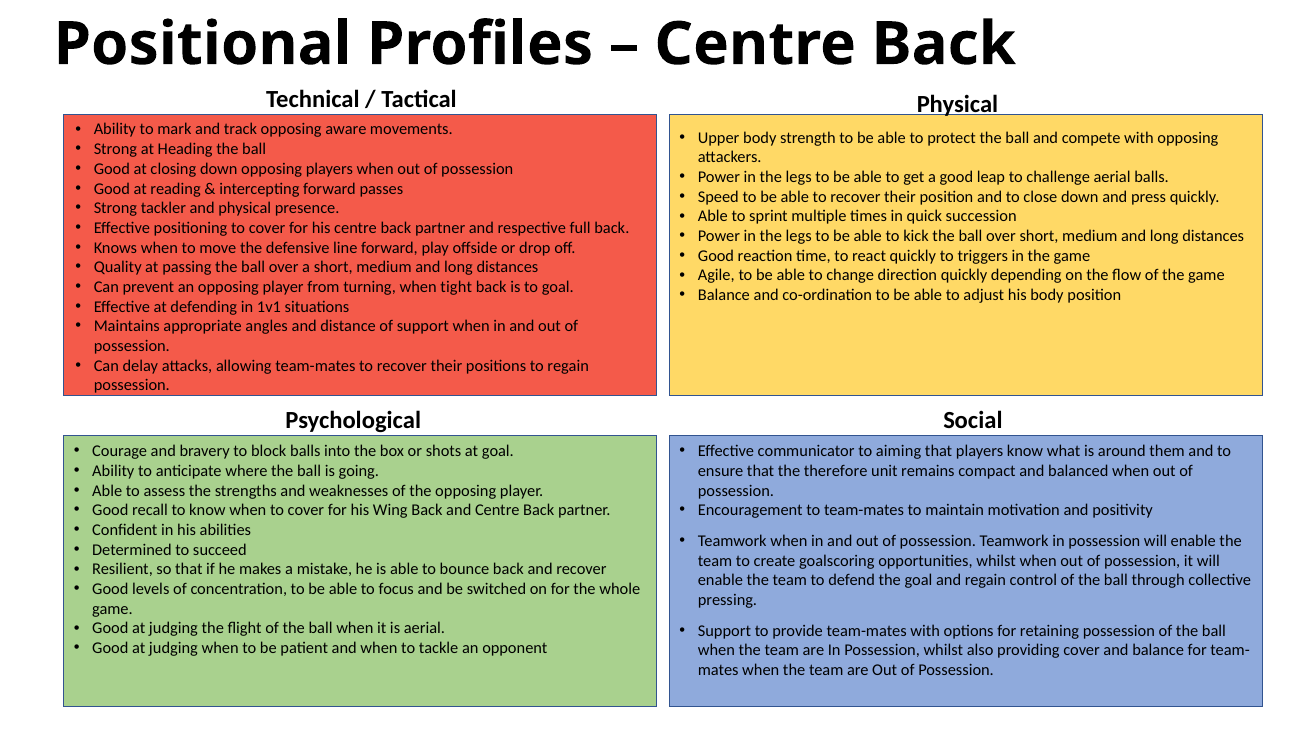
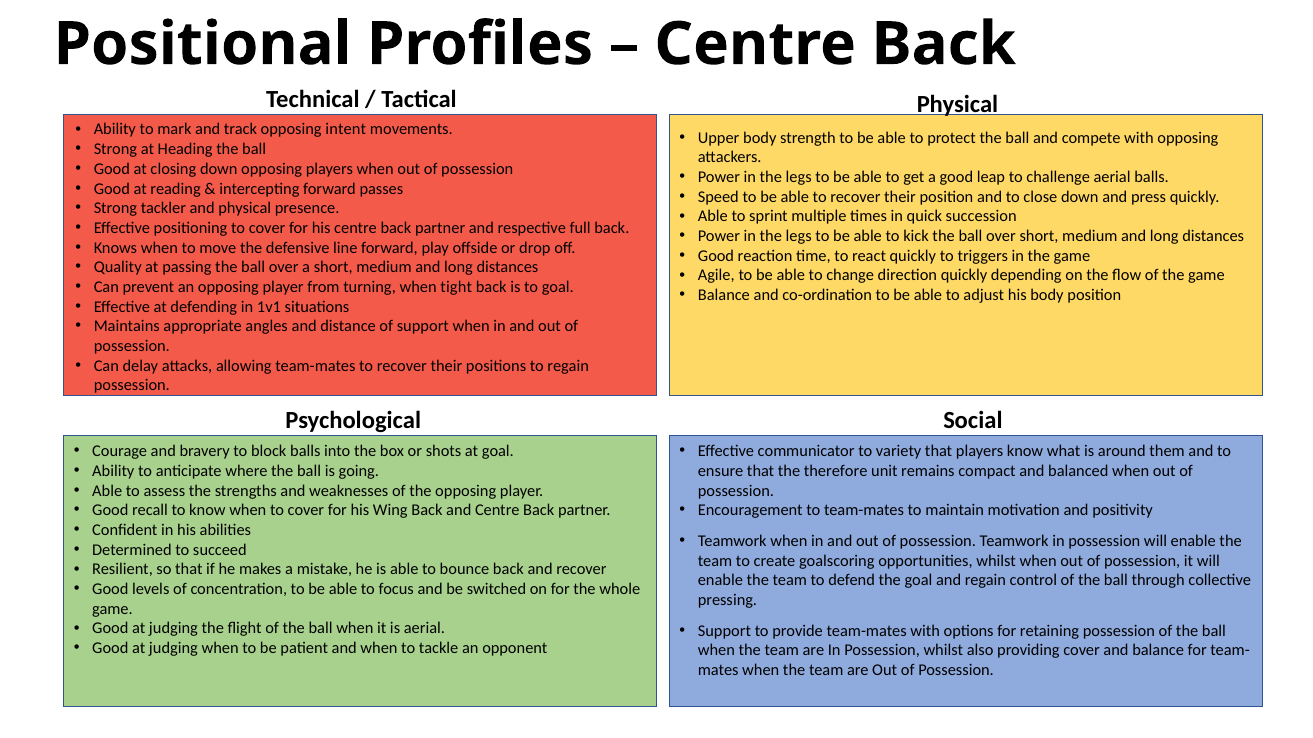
aware: aware -> intent
aiming: aiming -> variety
